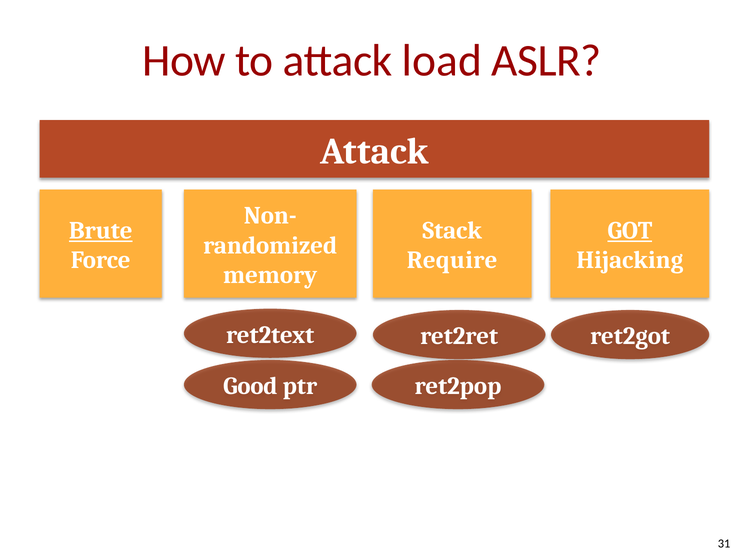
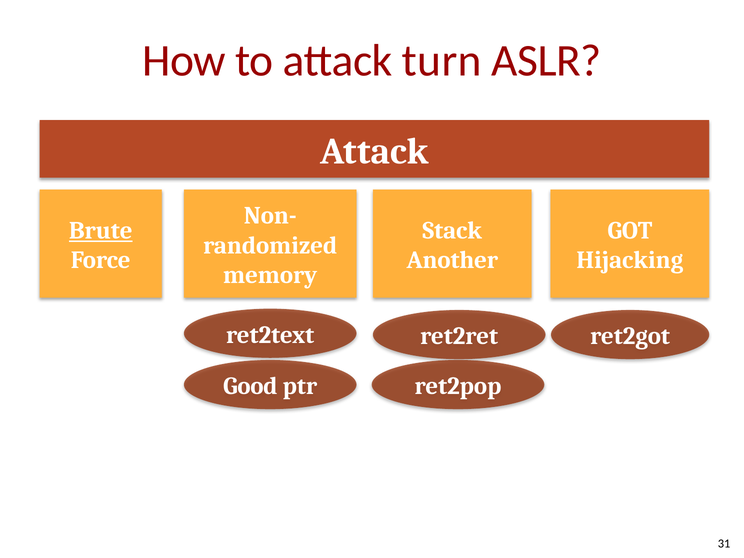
load: load -> turn
GOT underline: present -> none
Require: Require -> Another
